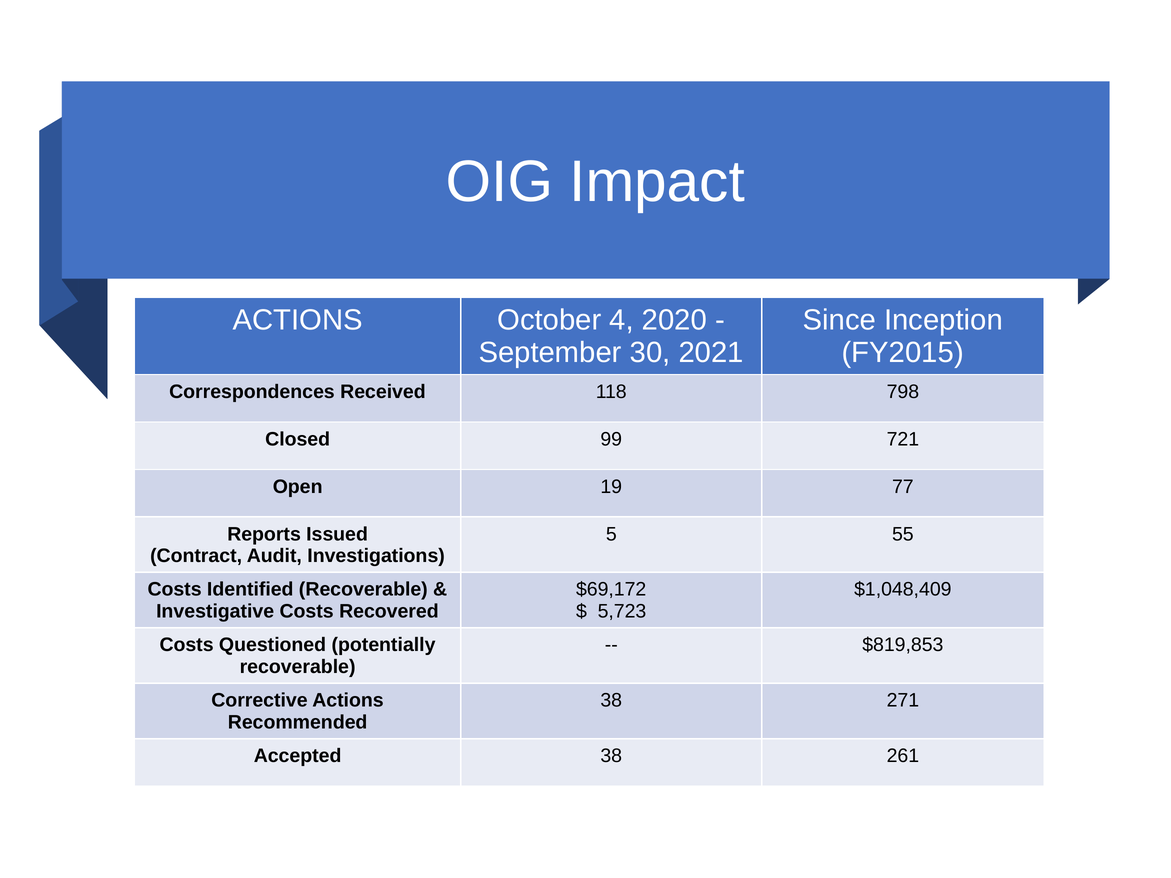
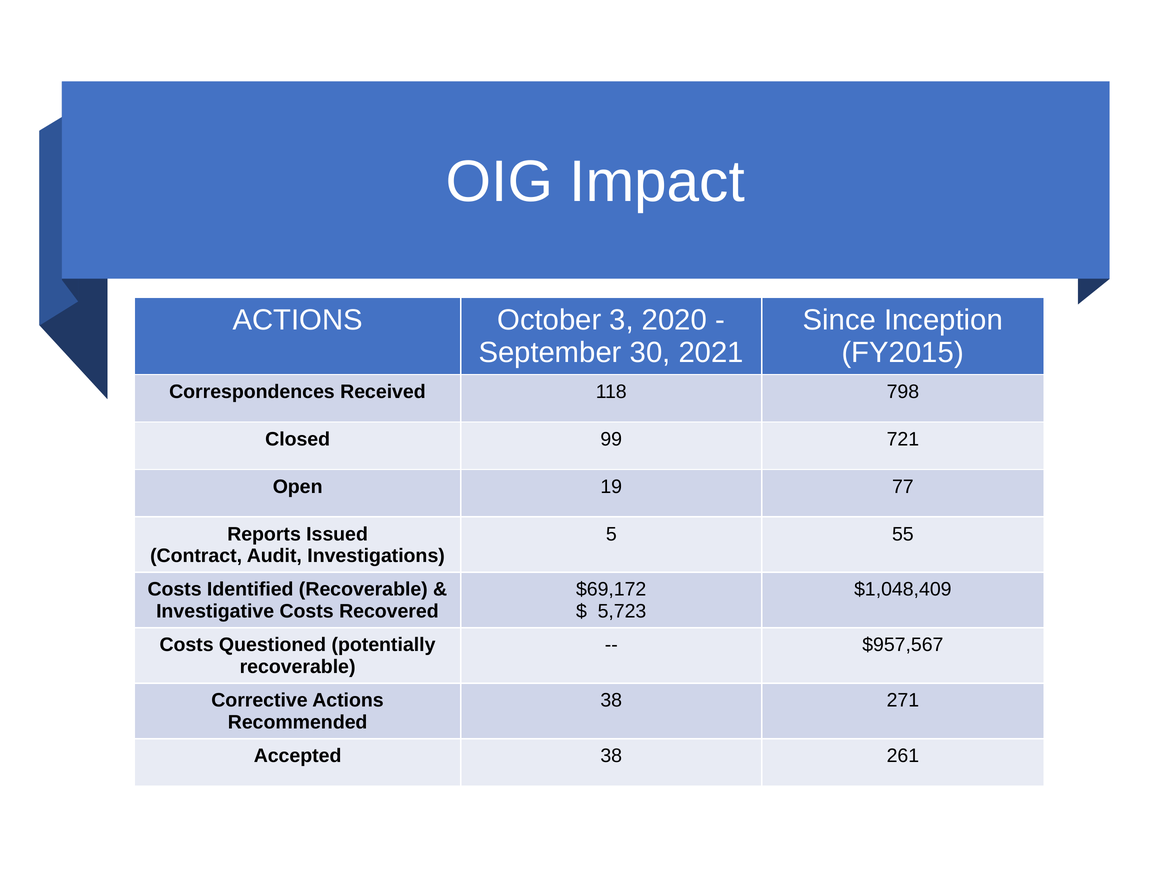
4: 4 -> 3
$819,853: $819,853 -> $957,567
